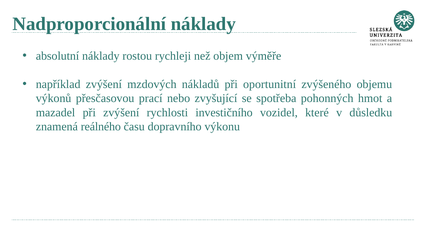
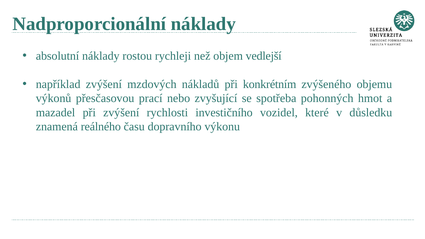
výměře: výměře -> vedlejší
oportunitní: oportunitní -> konkrétním
